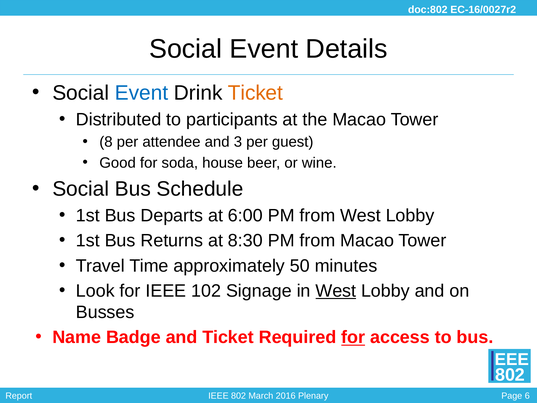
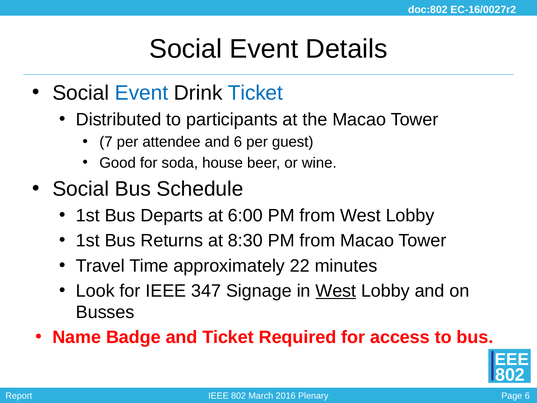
Ticket at (255, 93) colour: orange -> blue
8: 8 -> 7
and 3: 3 -> 6
50: 50 -> 22
102: 102 -> 347
for at (353, 337) underline: present -> none
